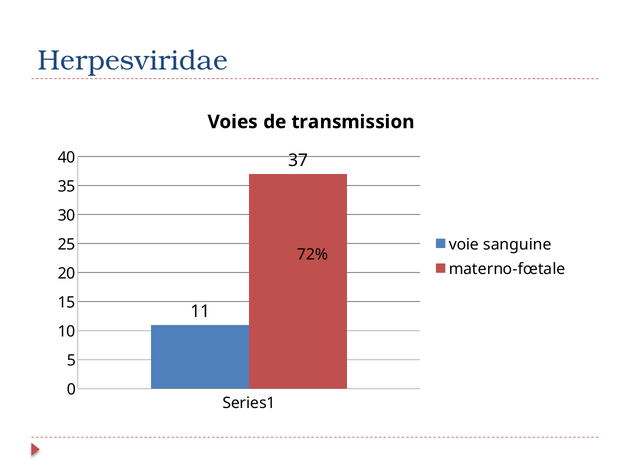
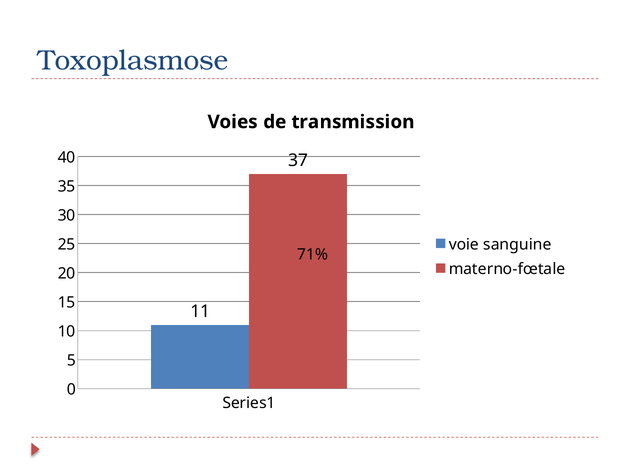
Herpesviridae: Herpesviridae -> Toxoplasmose
72%: 72% -> 71%
